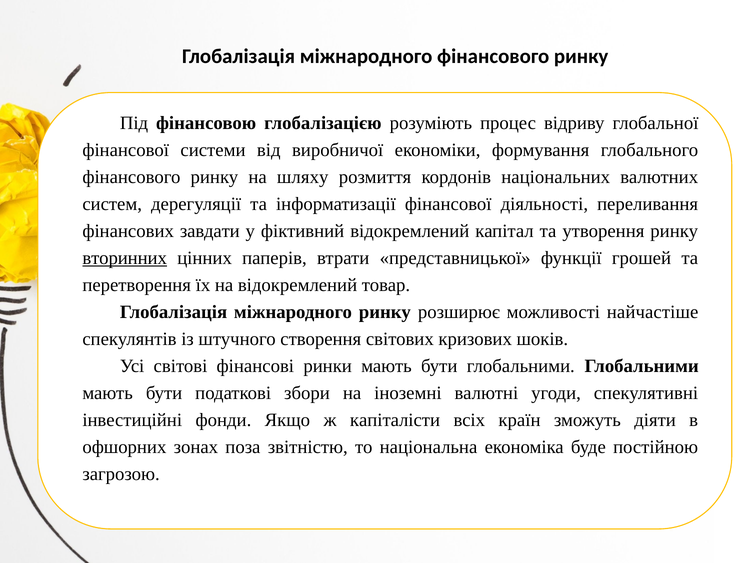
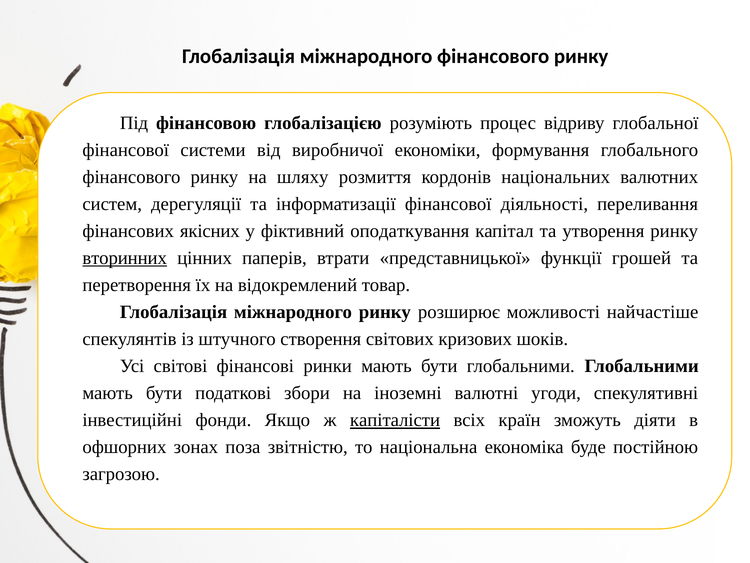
завдати: завдати -> якісних
фіктивний відокремлений: відокремлений -> оподаткування
капіталісти underline: none -> present
